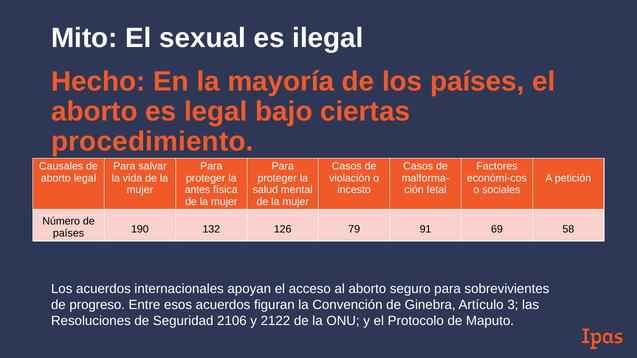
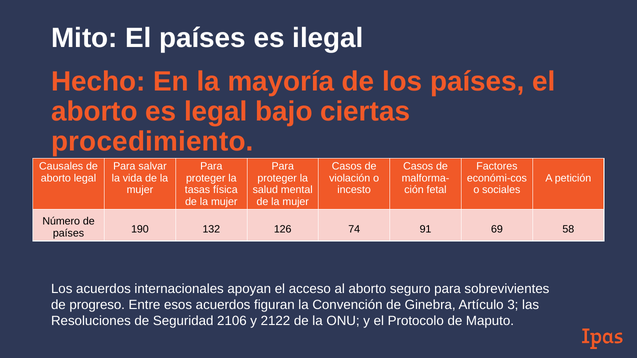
El sexual: sexual -> países
antes: antes -> tasas
79: 79 -> 74
